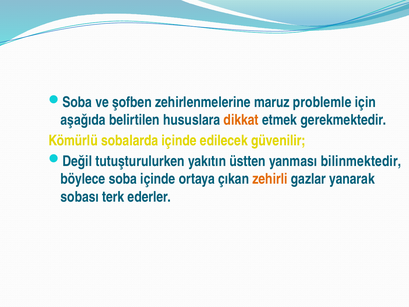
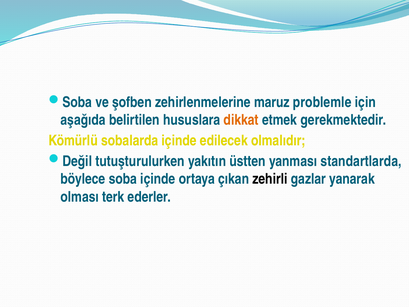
güvenilir: güvenilir -> olmalıdır
bilinmektedir: bilinmektedir -> standartlarda
zehirli colour: orange -> black
sobası: sobası -> olması
